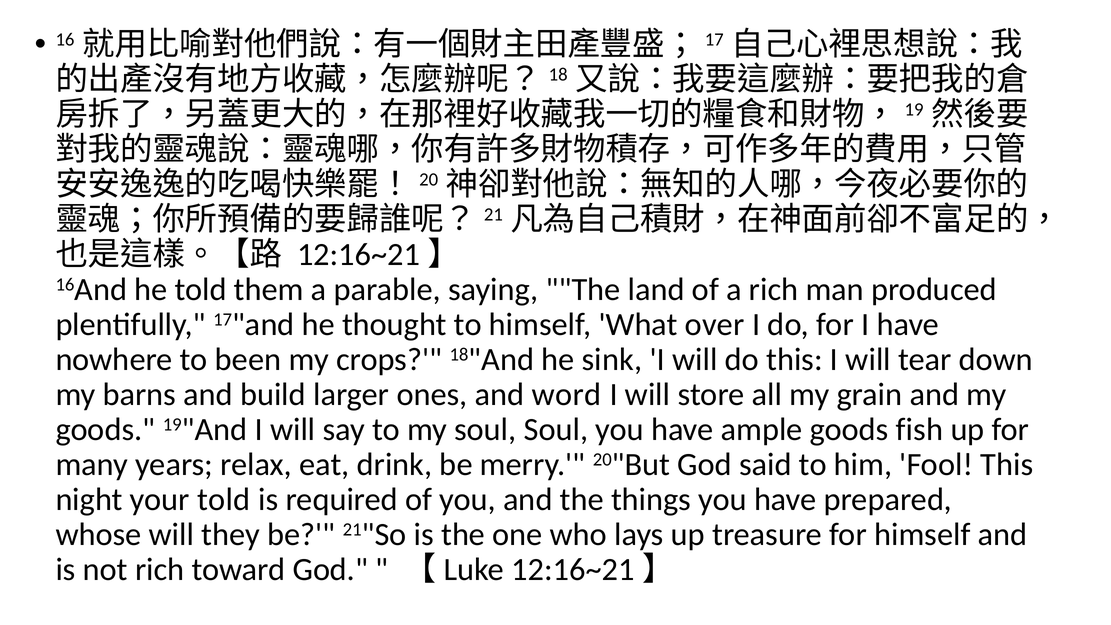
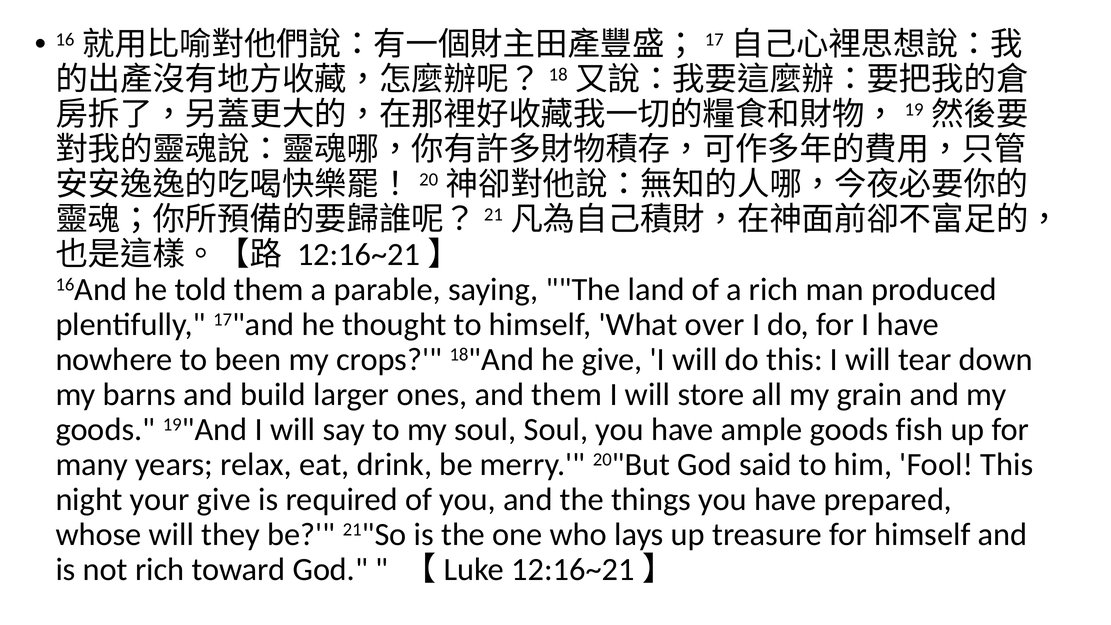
he sink: sink -> give
and word: word -> them
your told: told -> give
